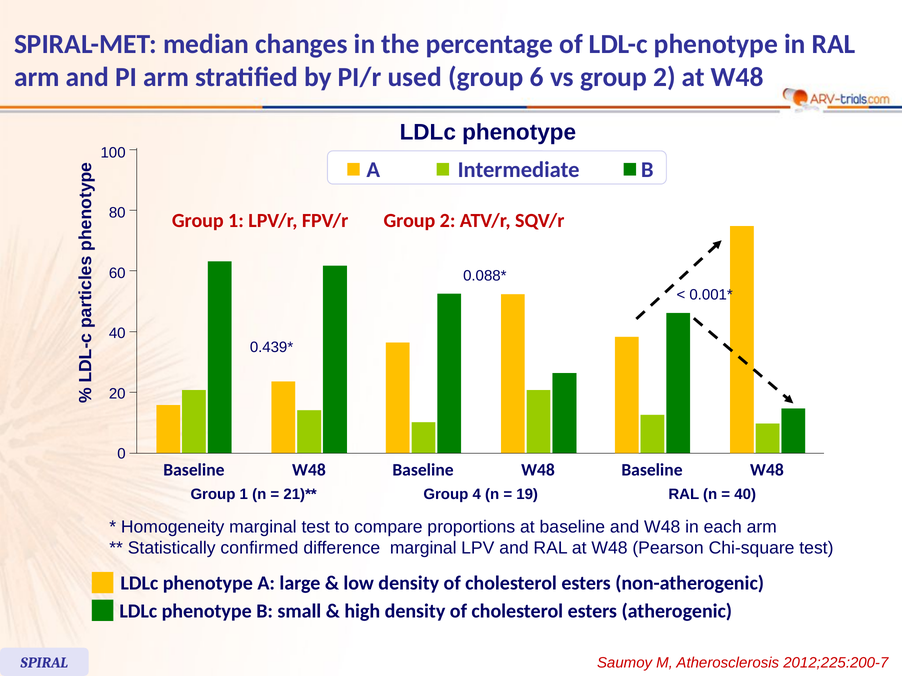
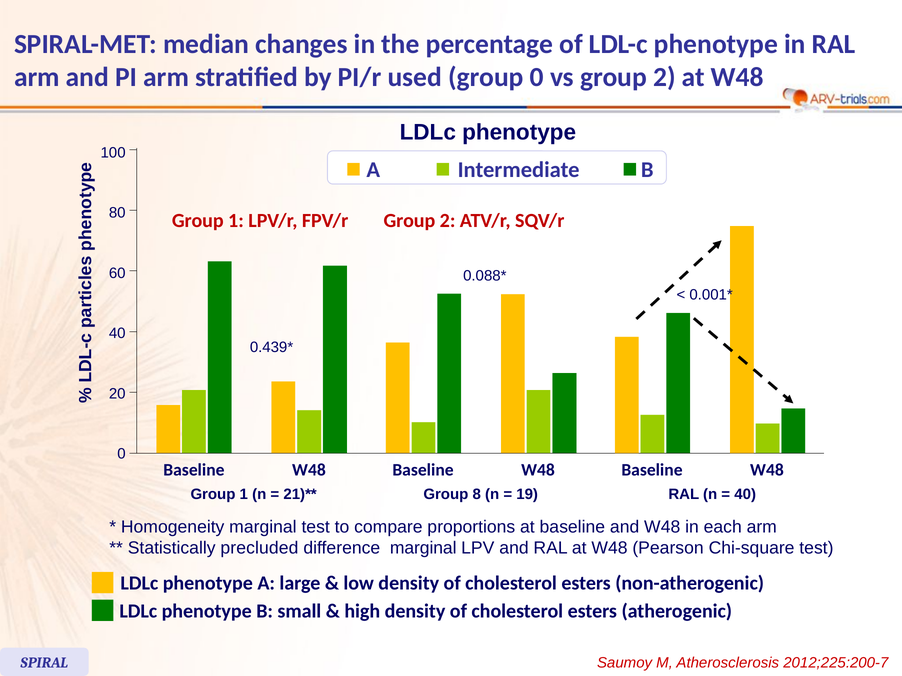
group 6: 6 -> 0
4: 4 -> 8
confirmed: confirmed -> precluded
